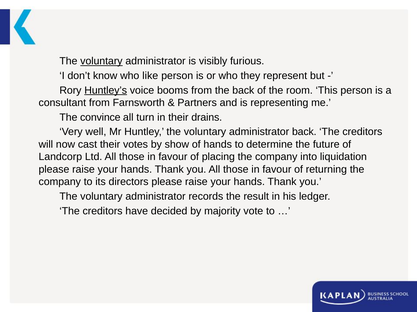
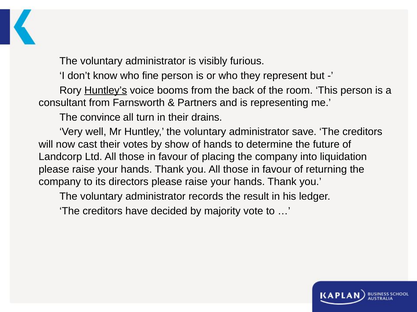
voluntary at (101, 61) underline: present -> none
like: like -> fine
administrator back: back -> save
